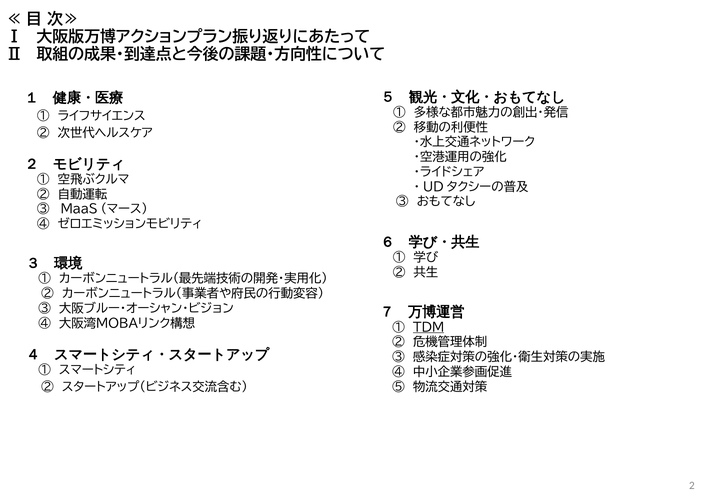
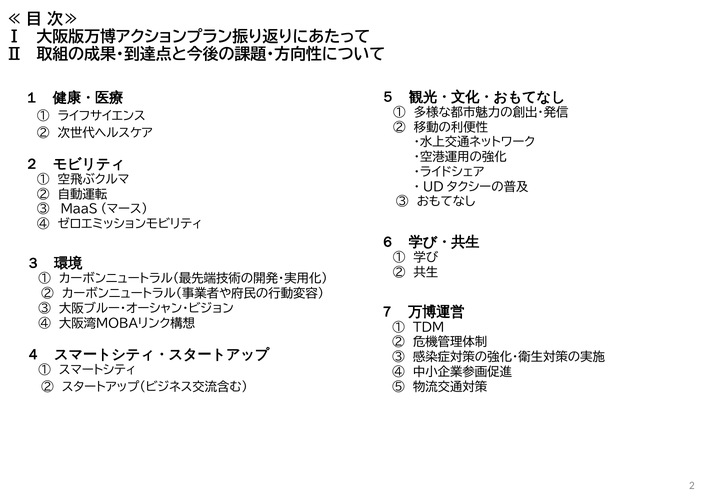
ＴＤＭ underline: present -> none
